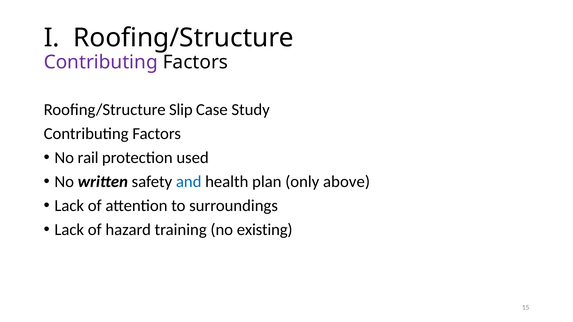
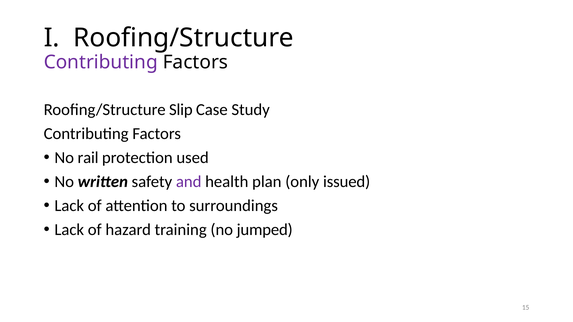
and colour: blue -> purple
above: above -> issued
existing: existing -> jumped
